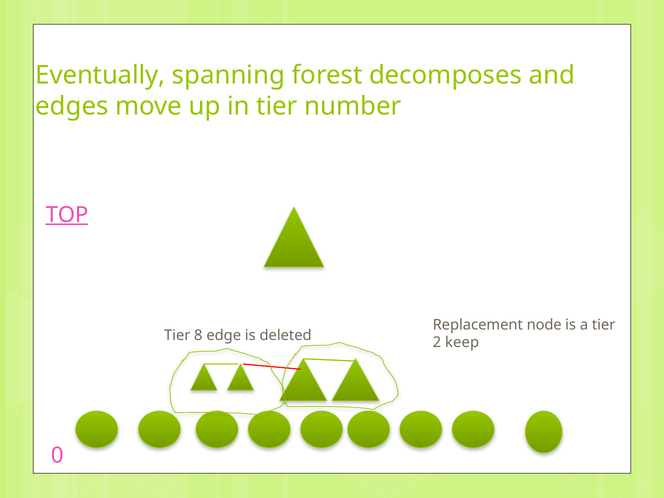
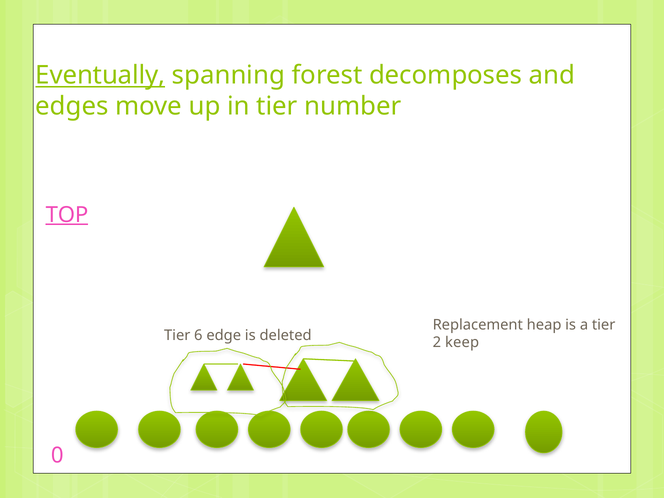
Eventually underline: none -> present
node: node -> heap
8: 8 -> 6
